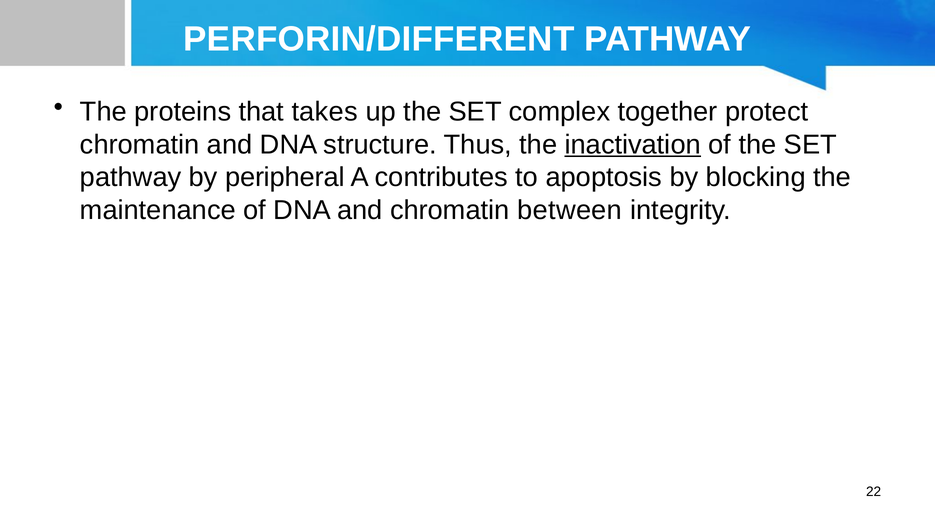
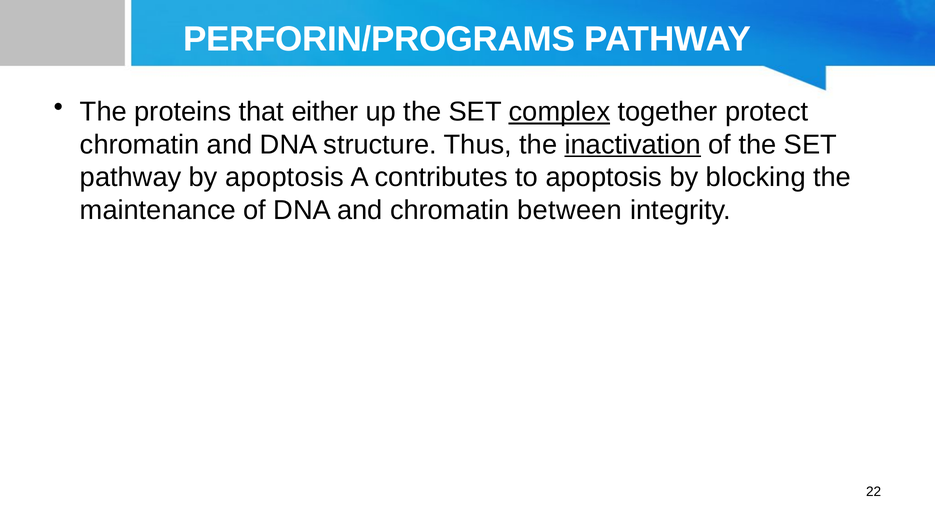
PERFORIN/DIFFERENT: PERFORIN/DIFFERENT -> PERFORIN/PROGRAMS
takes: takes -> either
complex underline: none -> present
by peripheral: peripheral -> apoptosis
